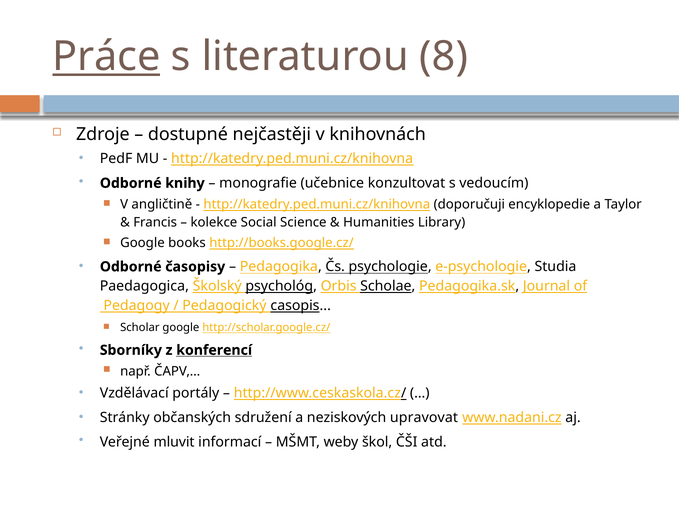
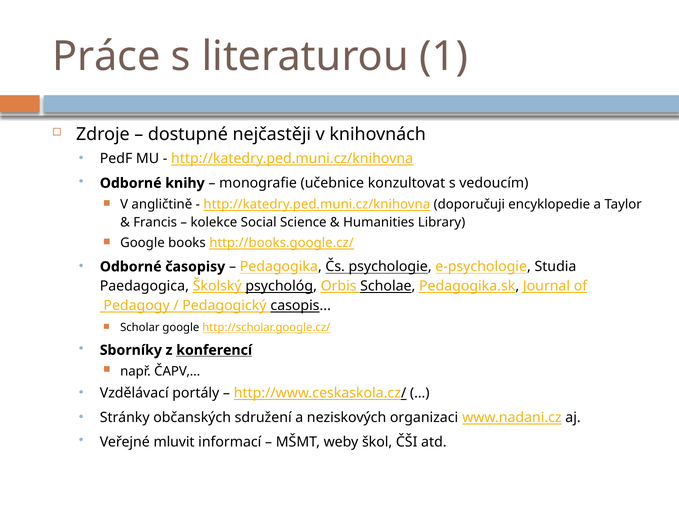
Práce underline: present -> none
8: 8 -> 1
upravovat: upravovat -> organizaci
